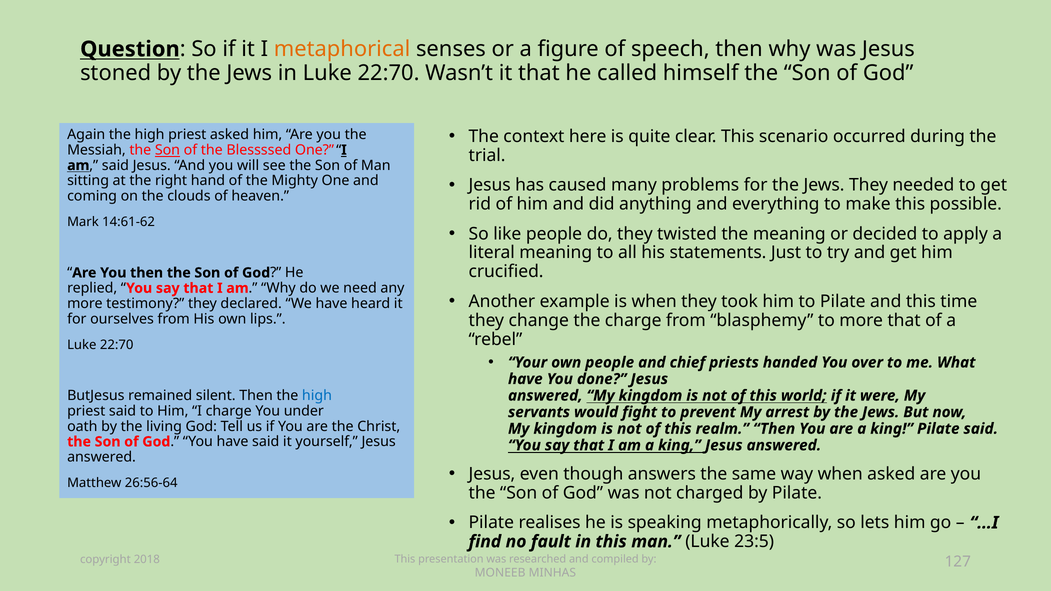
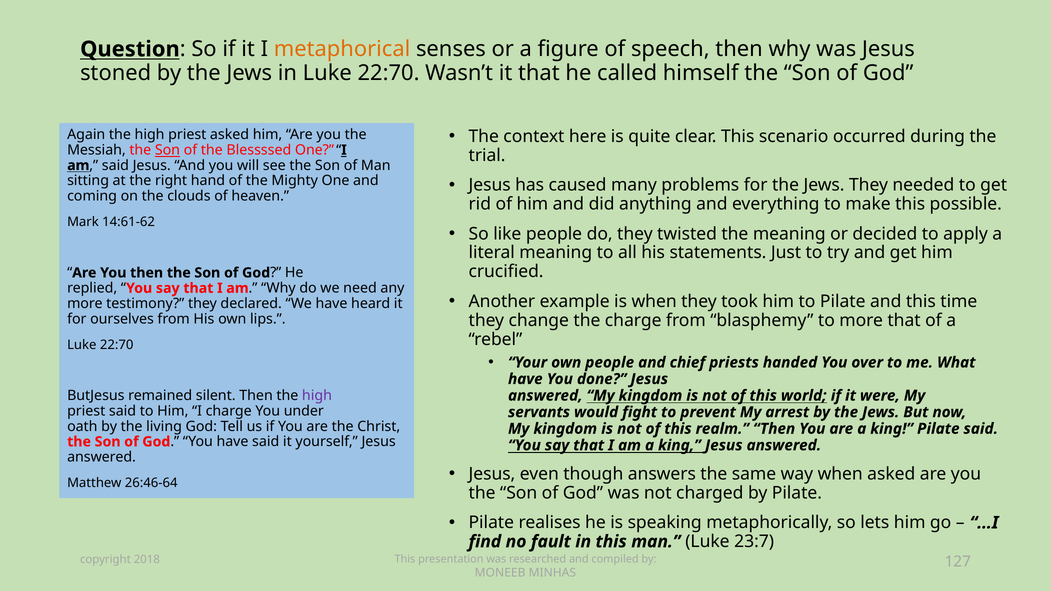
high at (317, 396) colour: blue -> purple
26:56-64: 26:56-64 -> 26:46-64
23:5: 23:5 -> 23:7
